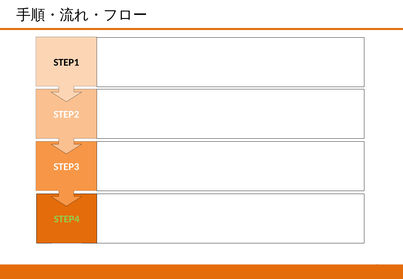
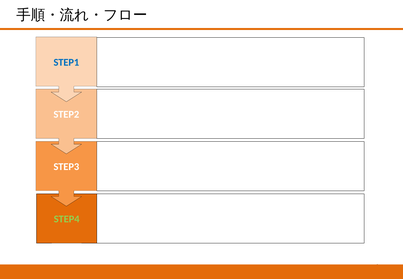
STEP1 colour: black -> blue
